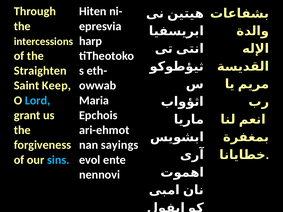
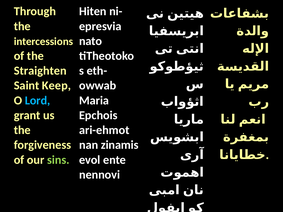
harp: harp -> nato
sayings: sayings -> zinamis
sins colour: light blue -> light green
